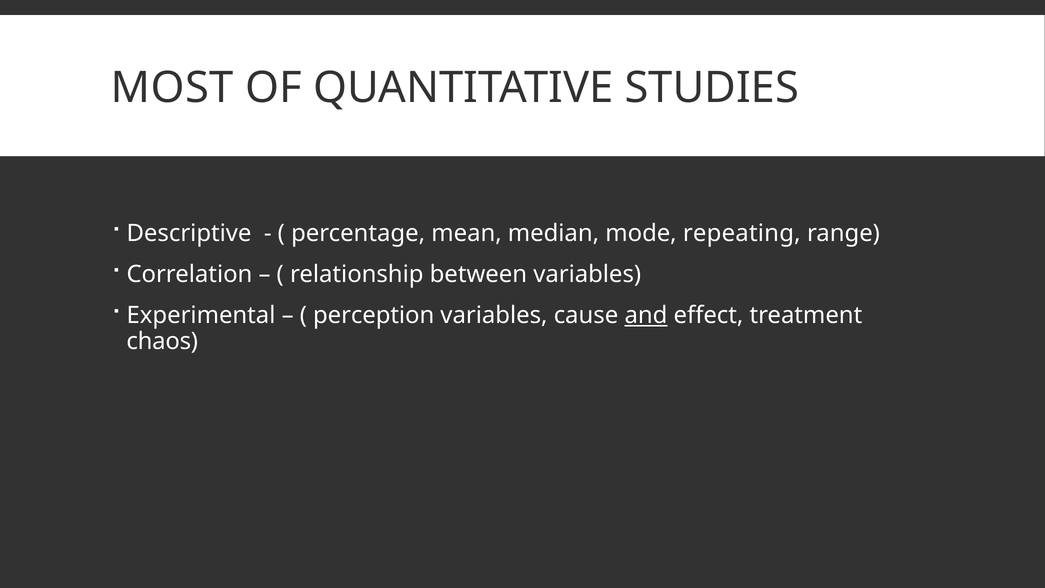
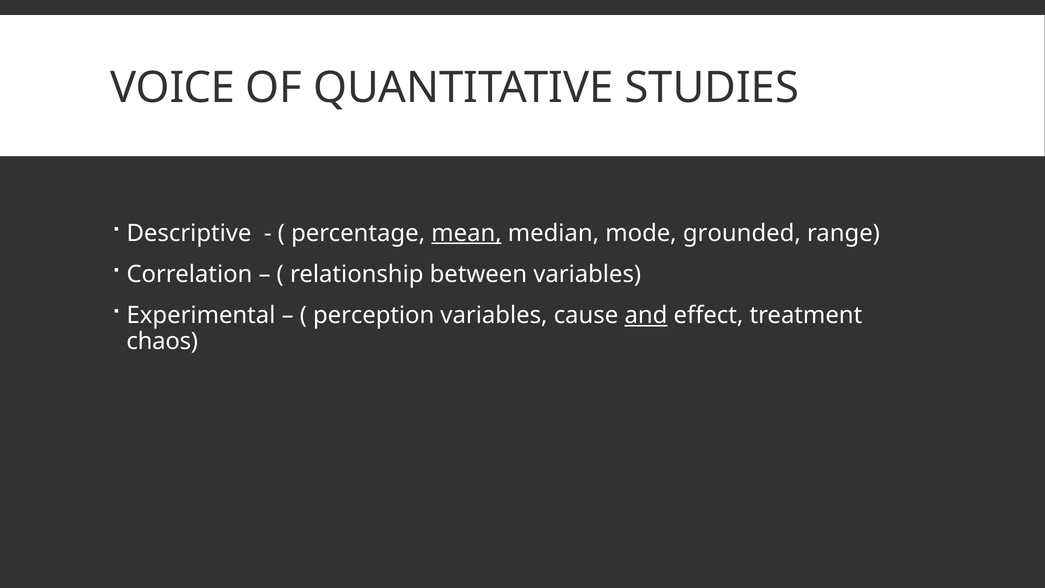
MOST: MOST -> VOICE
mean underline: none -> present
repeating: repeating -> grounded
